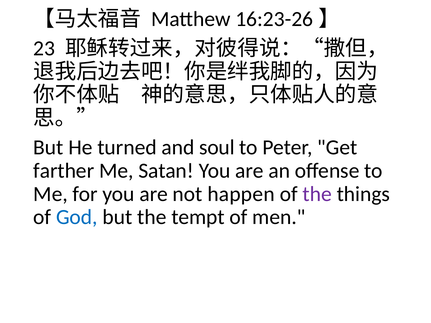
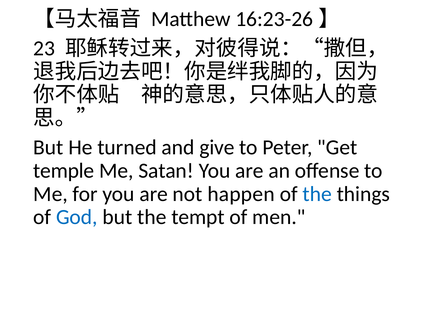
soul: soul -> give
farther: farther -> temple
the at (317, 194) colour: purple -> blue
